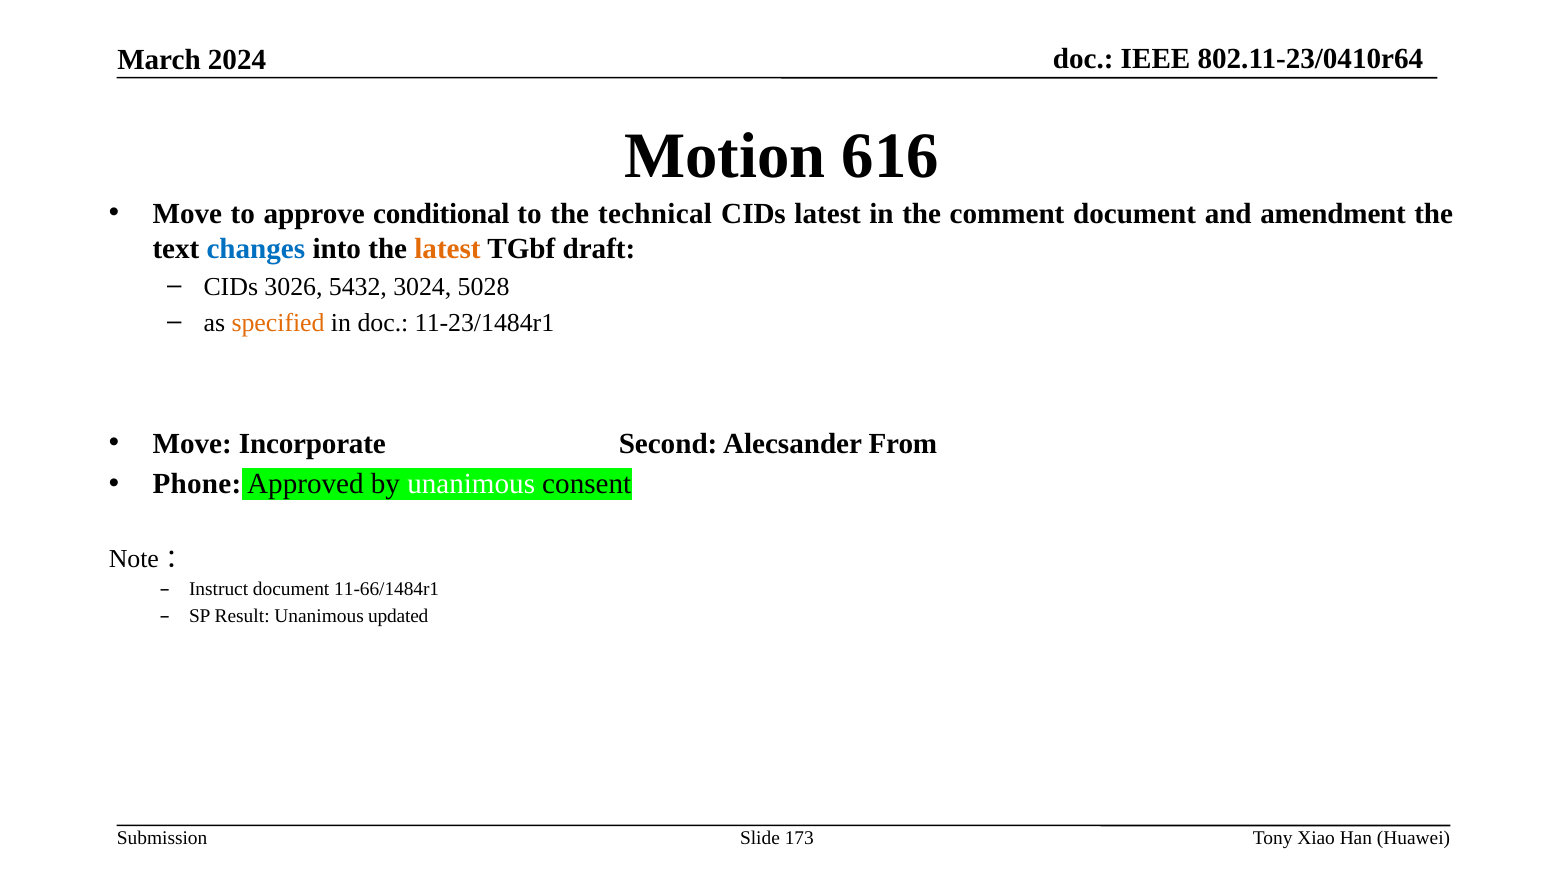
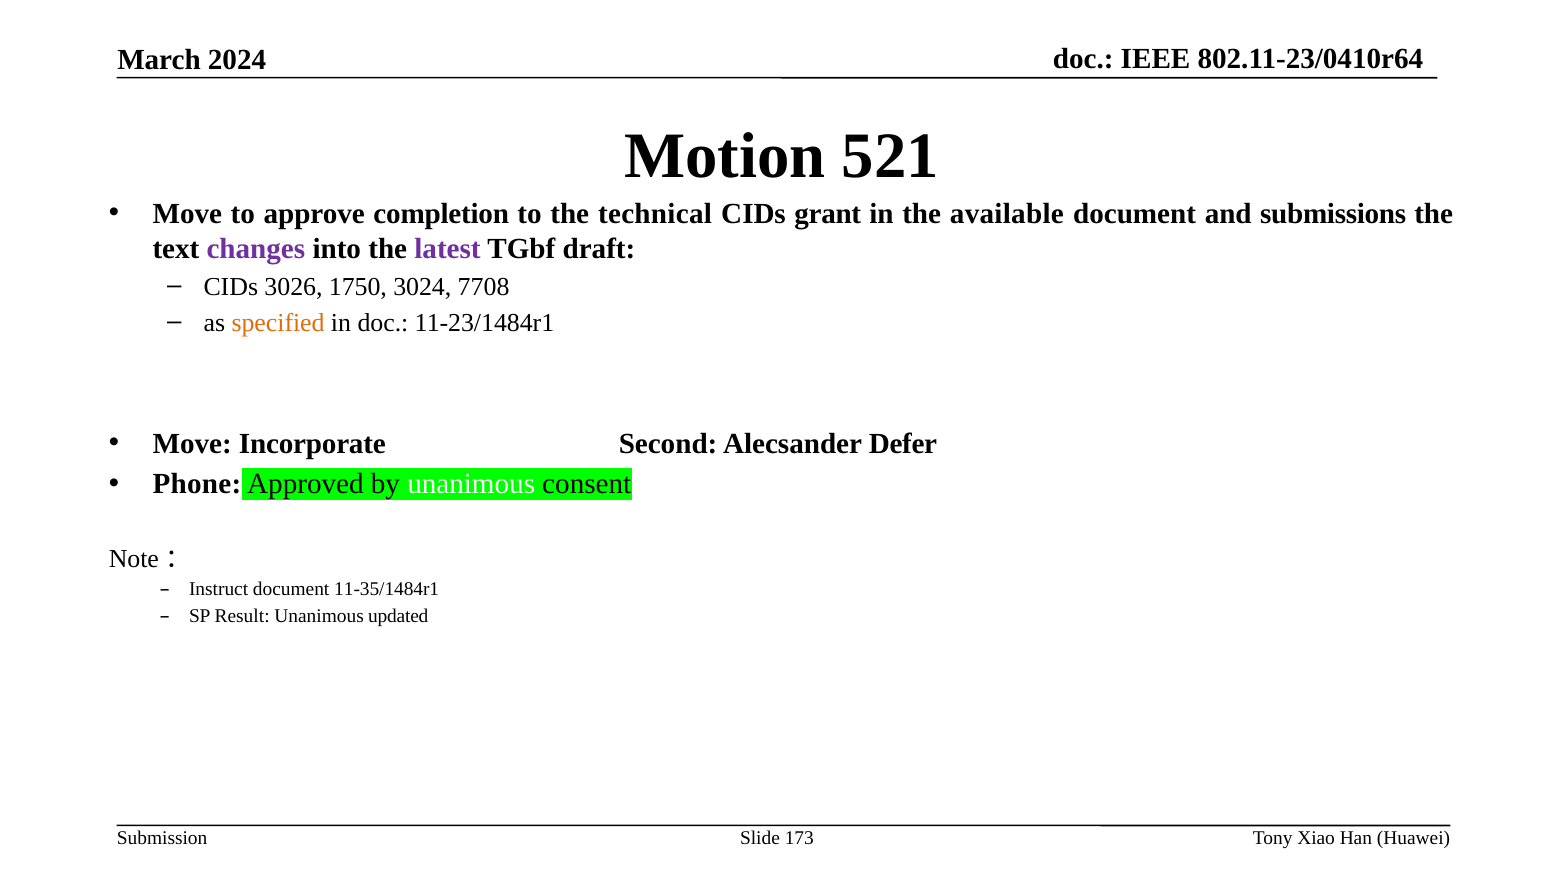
616: 616 -> 521
conditional: conditional -> completion
CIDs latest: latest -> grant
comment: comment -> available
amendment: amendment -> submissions
changes colour: blue -> purple
latest at (448, 249) colour: orange -> purple
5432: 5432 -> 1750
5028: 5028 -> 7708
From: From -> Defer
11-66/1484r1: 11-66/1484r1 -> 11-35/1484r1
